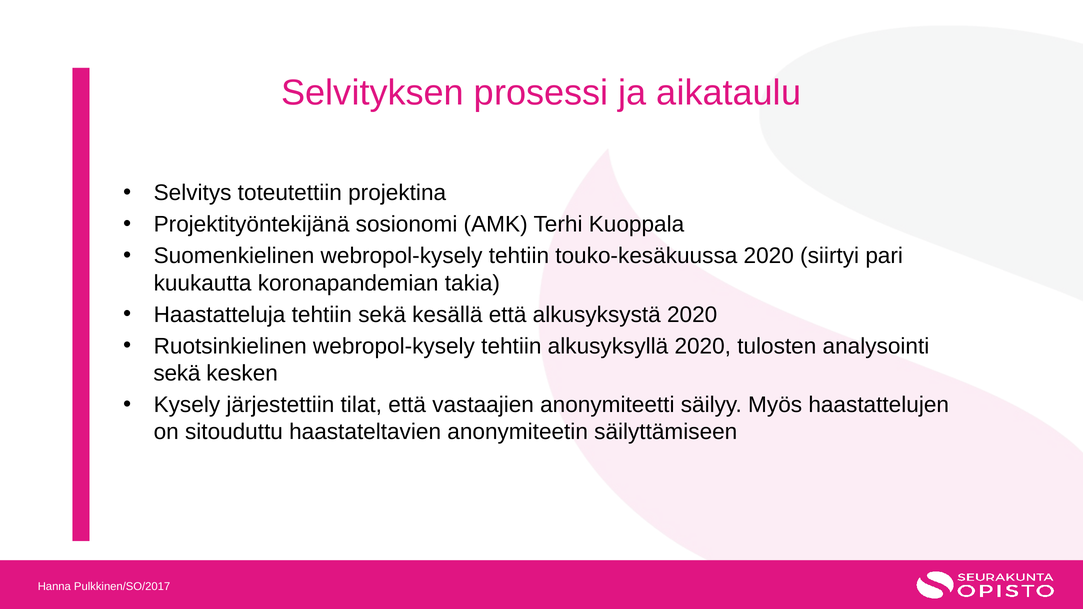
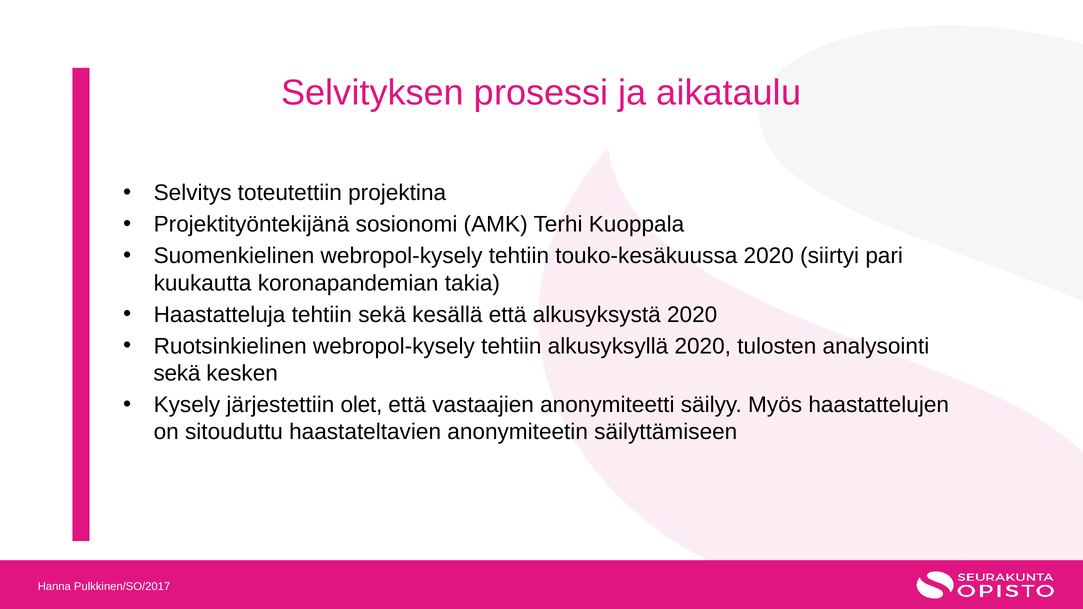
tilat: tilat -> olet
